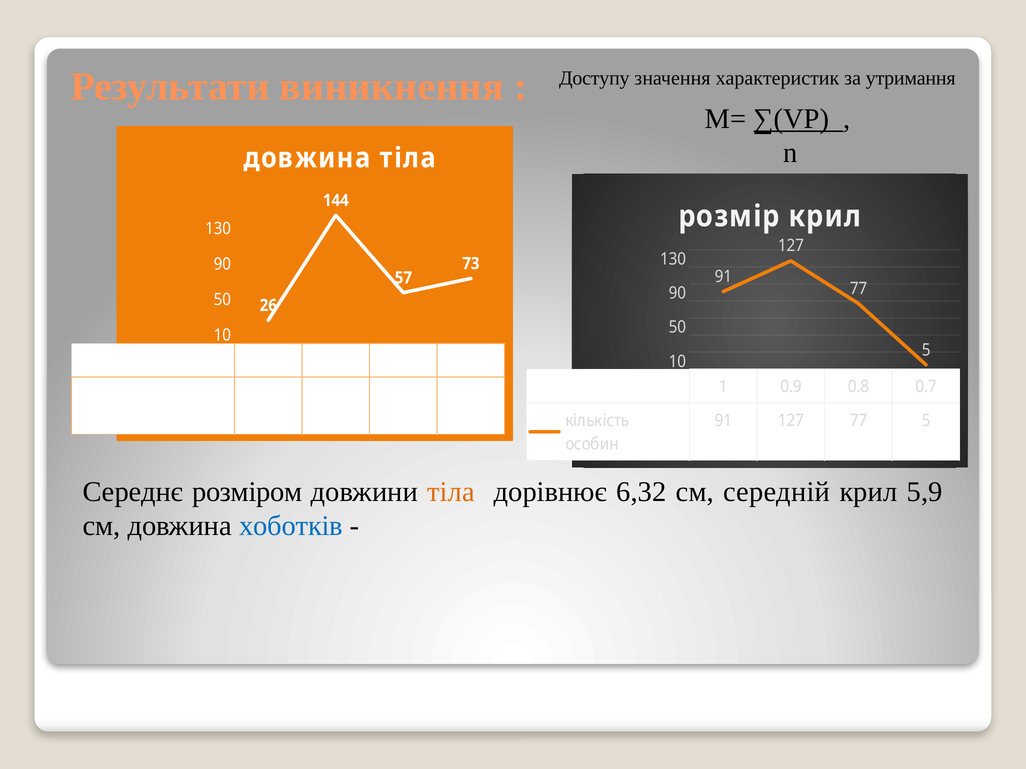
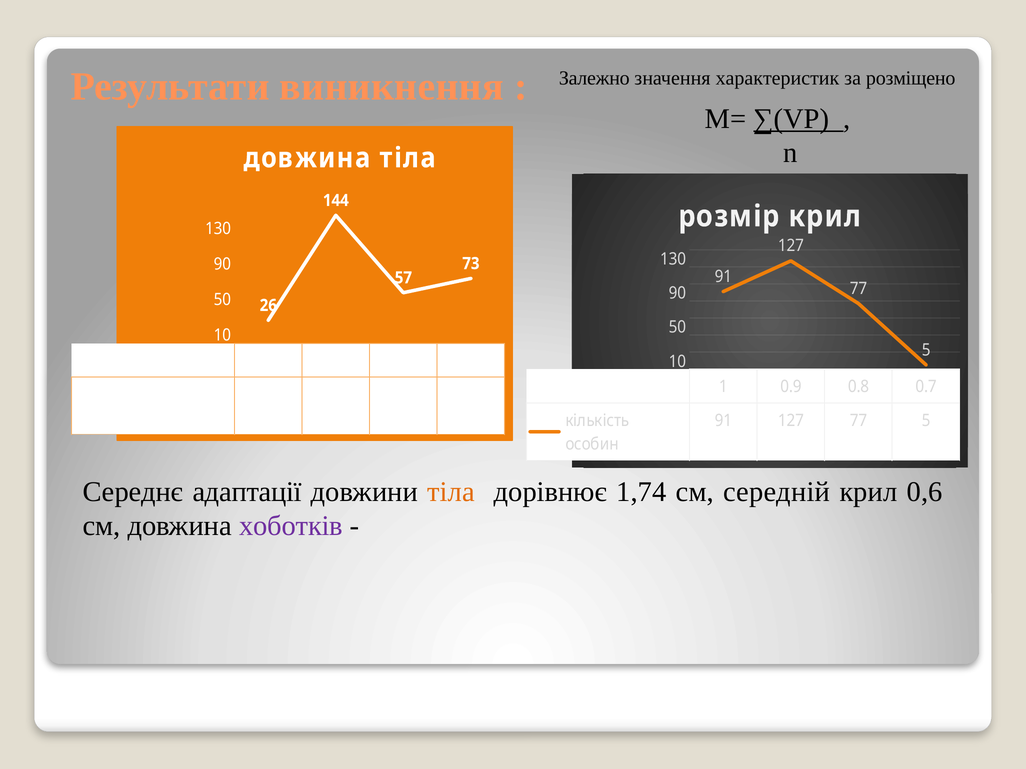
Доступу: Доступу -> Залежно
утримання: утримання -> розміщено
розміром: розміром -> адаптації
6,32: 6,32 -> 1,74
5,9: 5,9 -> 0,6
хоботків colour: blue -> purple
